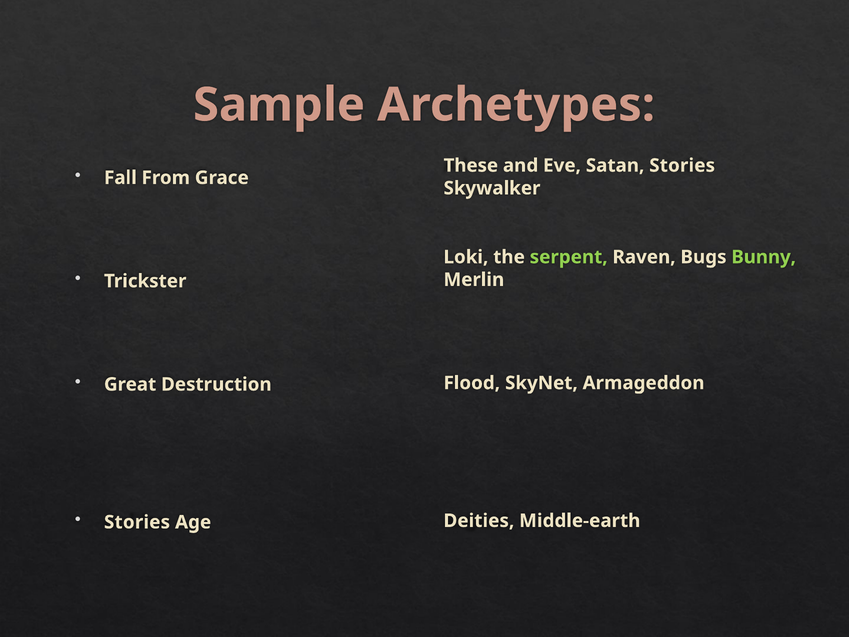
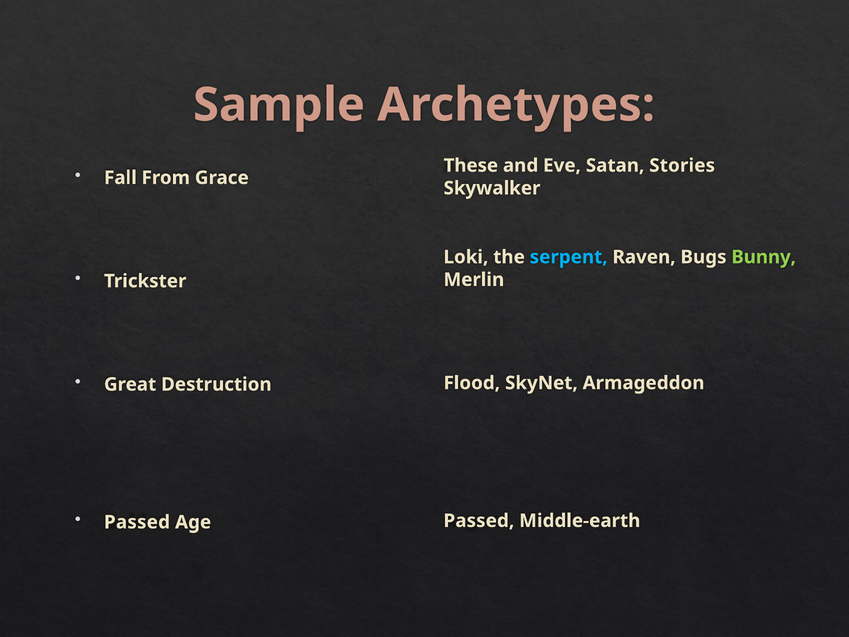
serpent colour: light green -> light blue
Stories at (137, 522): Stories -> Passed
Deities at (479, 521): Deities -> Passed
